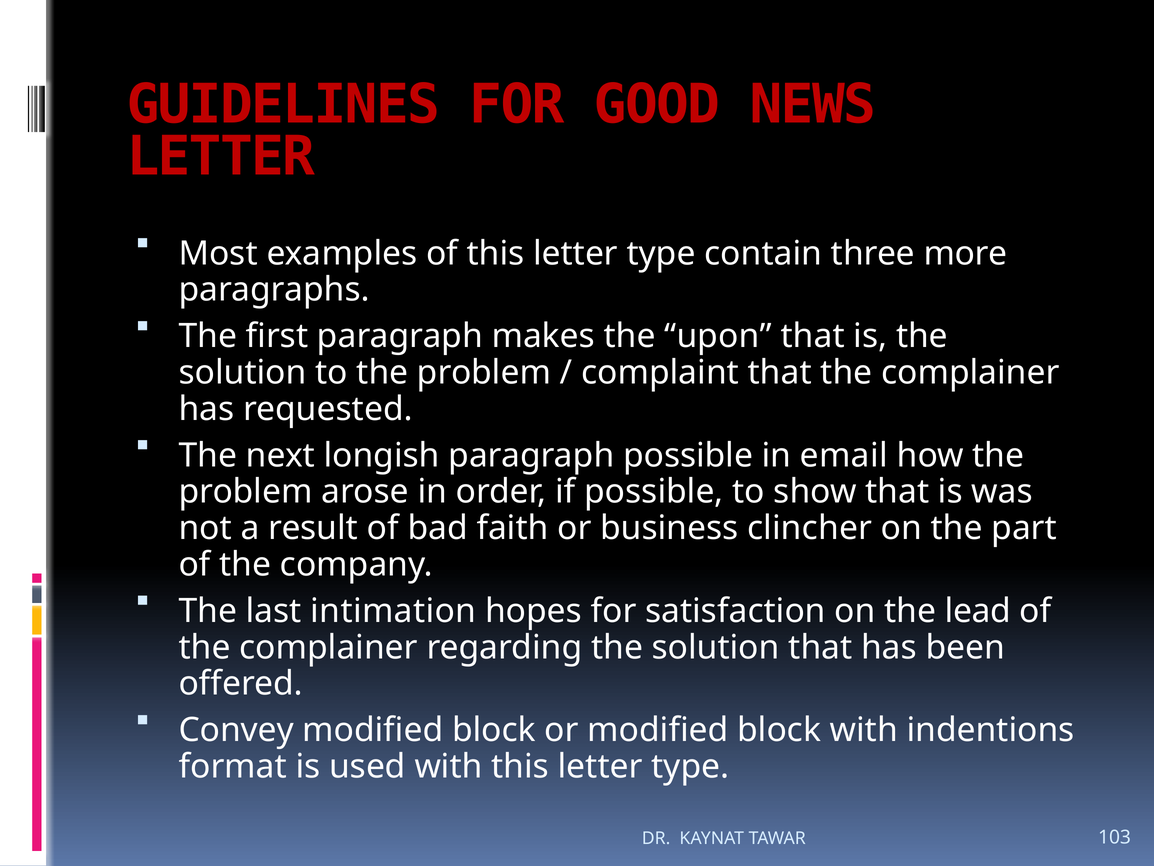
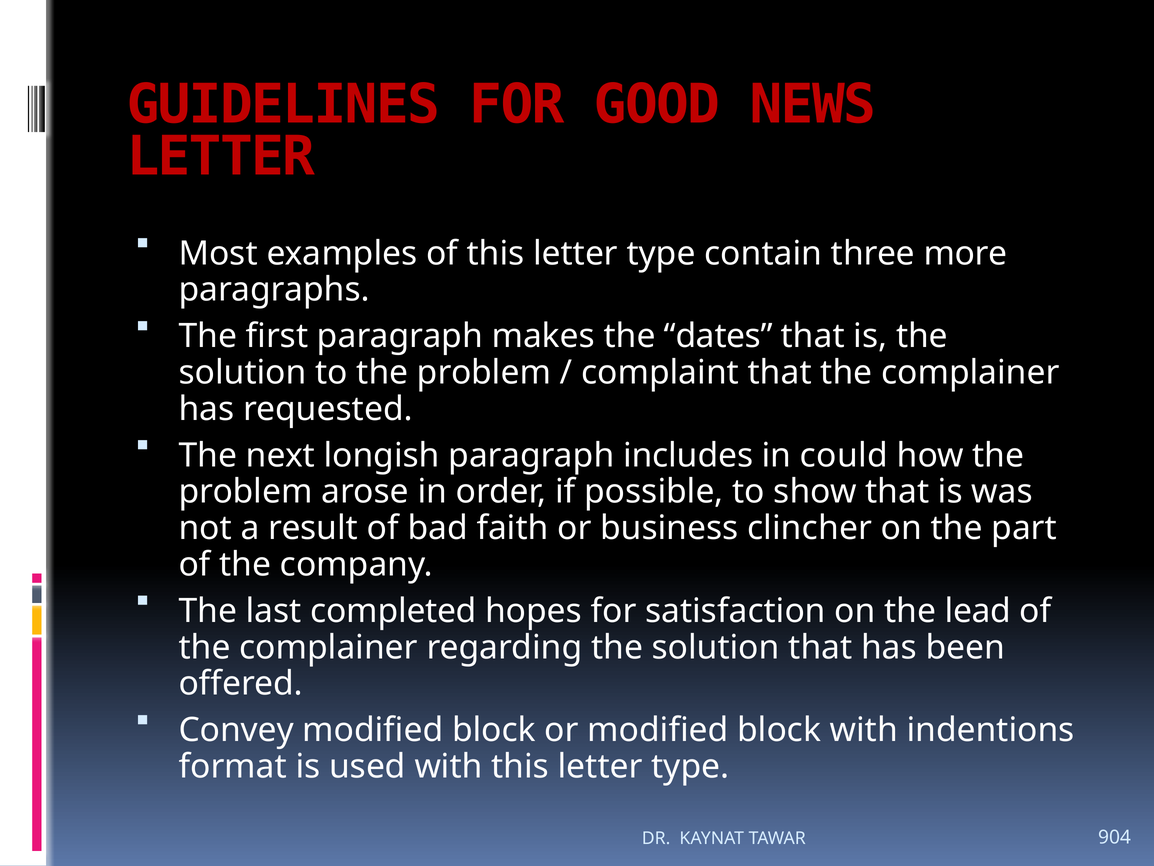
upon: upon -> dates
paragraph possible: possible -> includes
email: email -> could
intimation: intimation -> completed
103: 103 -> 904
